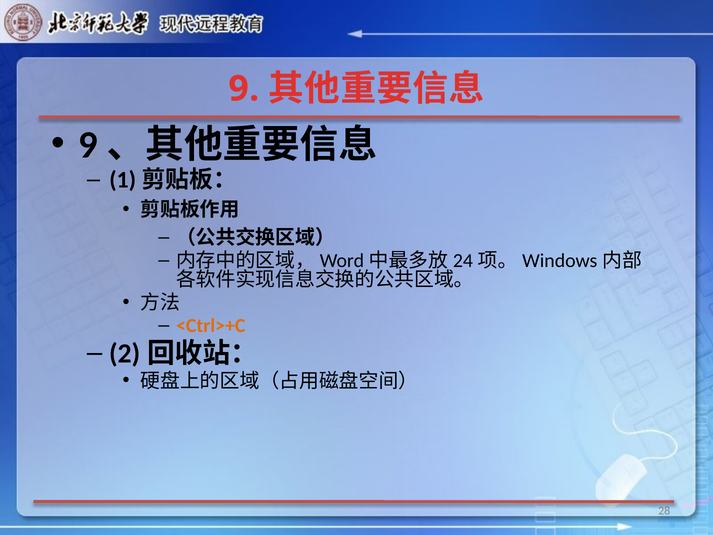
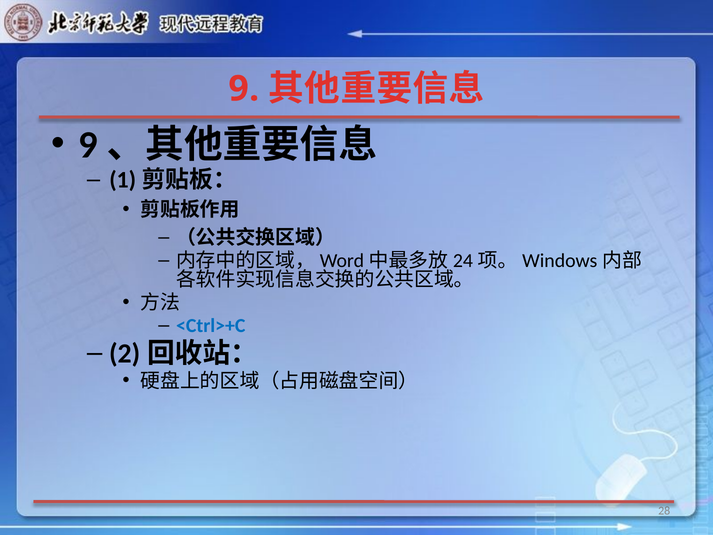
<Ctrl>+C colour: orange -> blue
